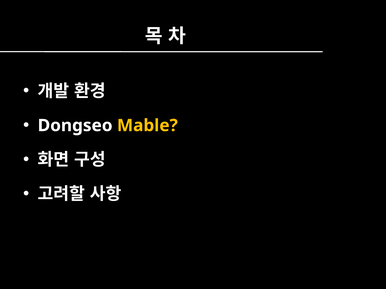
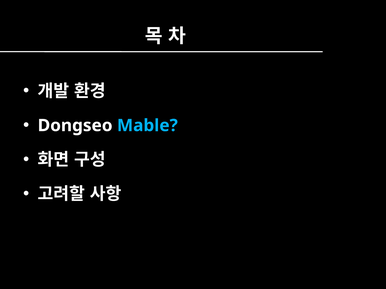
Mable colour: yellow -> light blue
